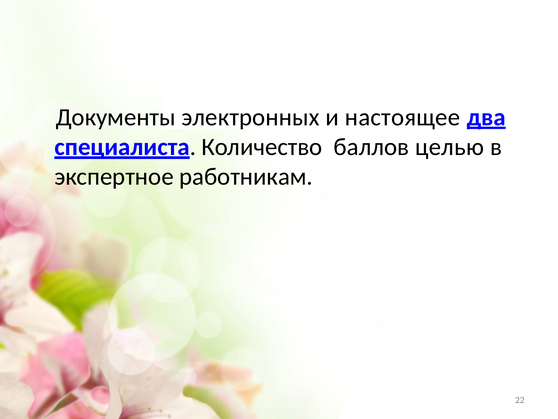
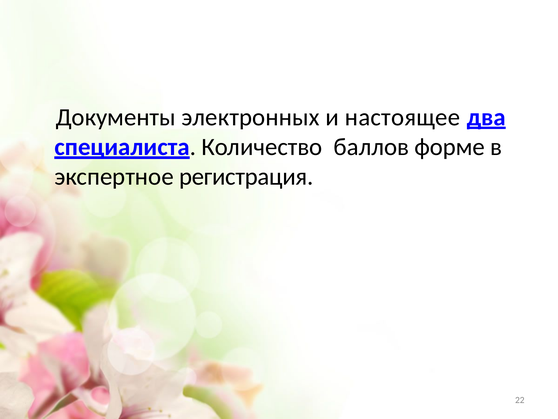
целью: целью -> форме
работникам: работникам -> регистрация
